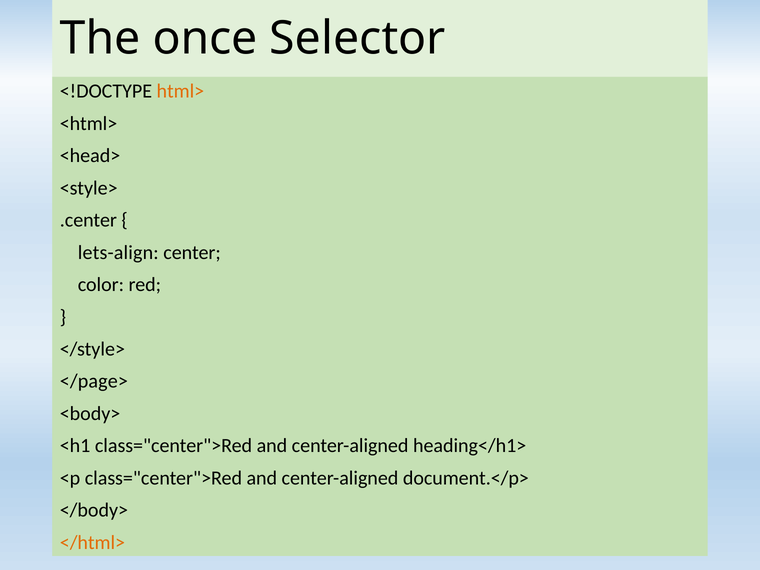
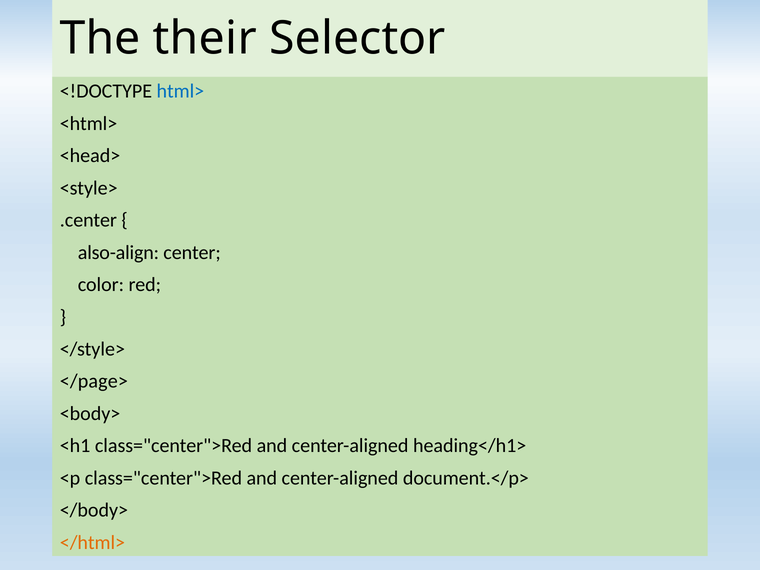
once: once -> their
html> colour: orange -> blue
lets-align: lets-align -> also-align
